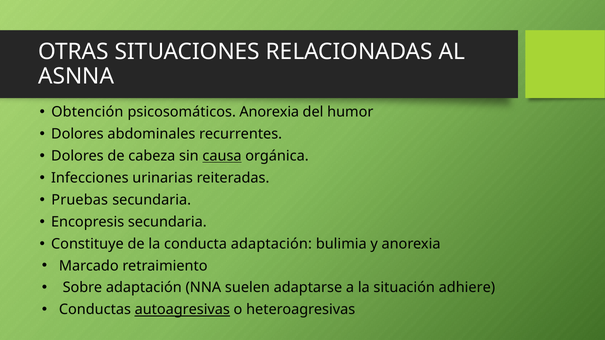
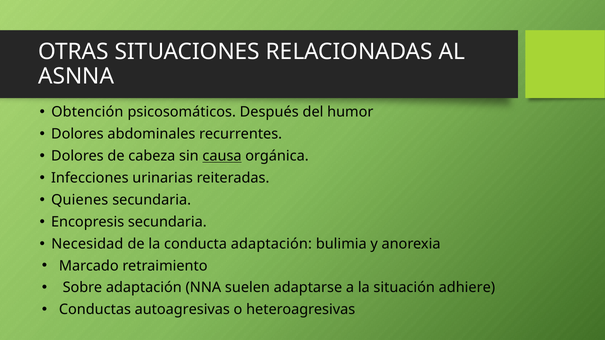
psicosomáticos Anorexia: Anorexia -> Después
Pruebas: Pruebas -> Quienes
Constituye: Constituye -> Necesidad
autoagresivas underline: present -> none
